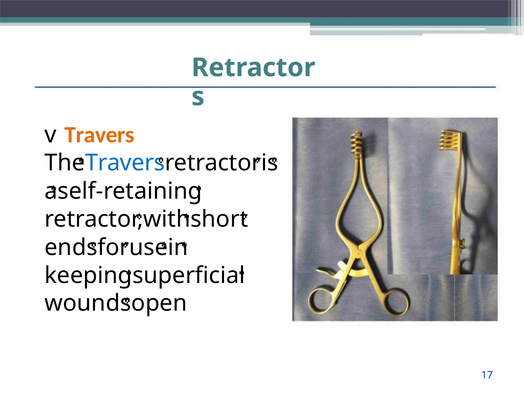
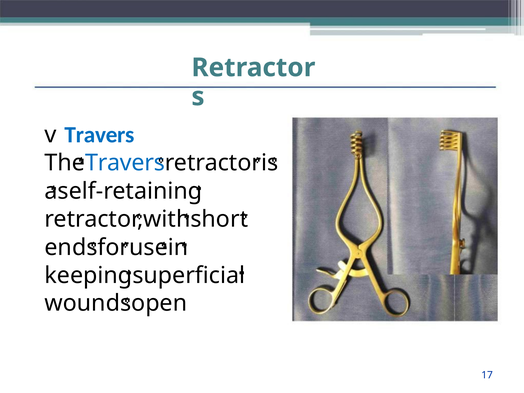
Travers at (99, 135) colour: orange -> blue
